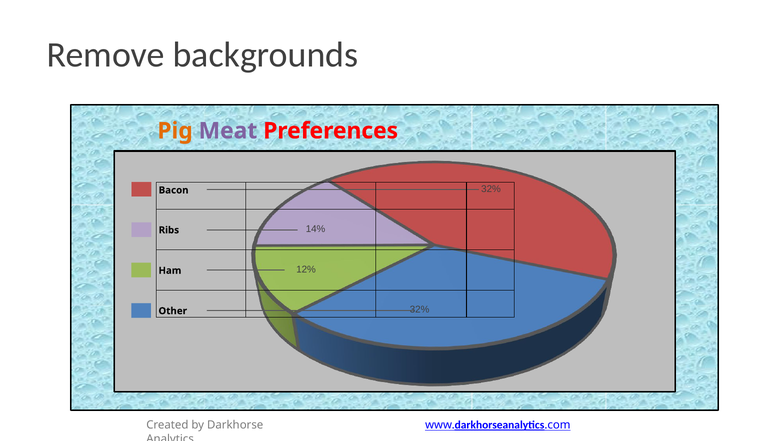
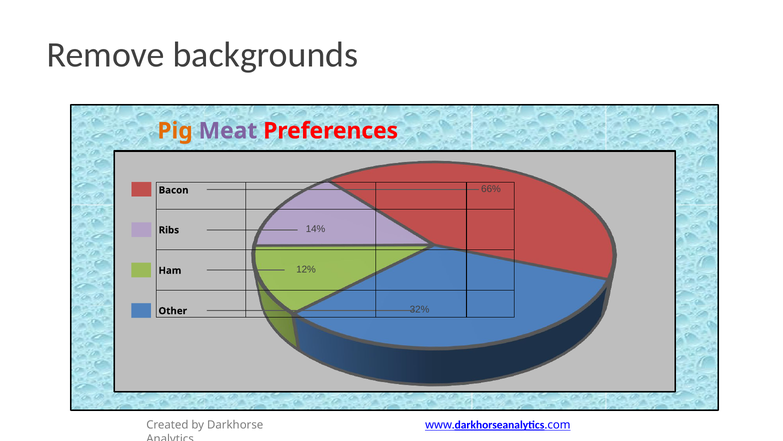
Bacon 32%: 32% -> 66%
